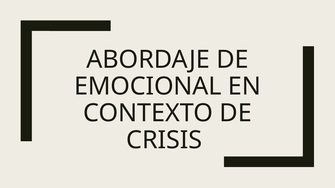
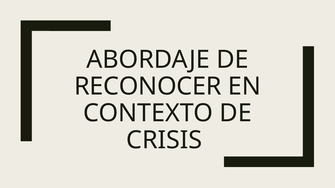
EMOCIONAL: EMOCIONAL -> RECONOCER
